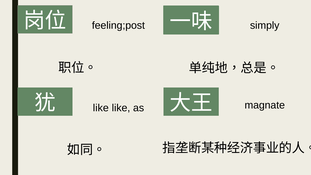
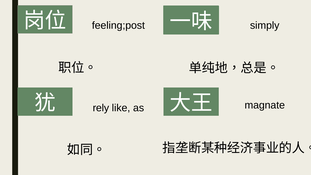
like at (101, 108): like -> rely
